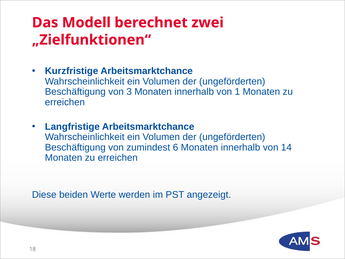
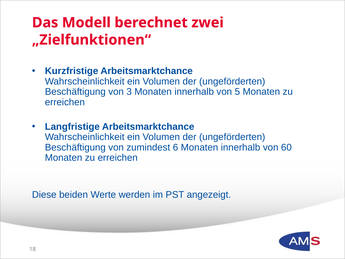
1: 1 -> 5
14: 14 -> 60
